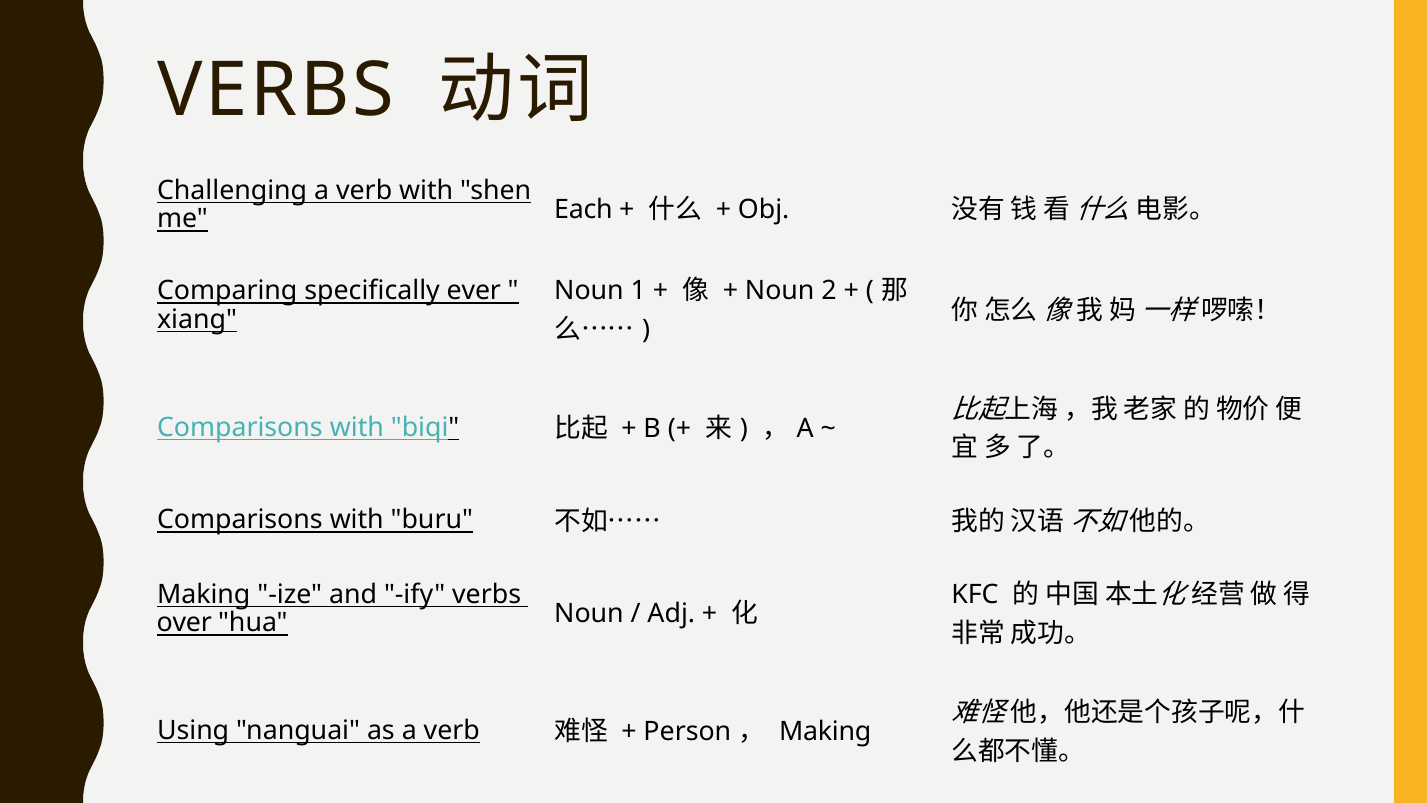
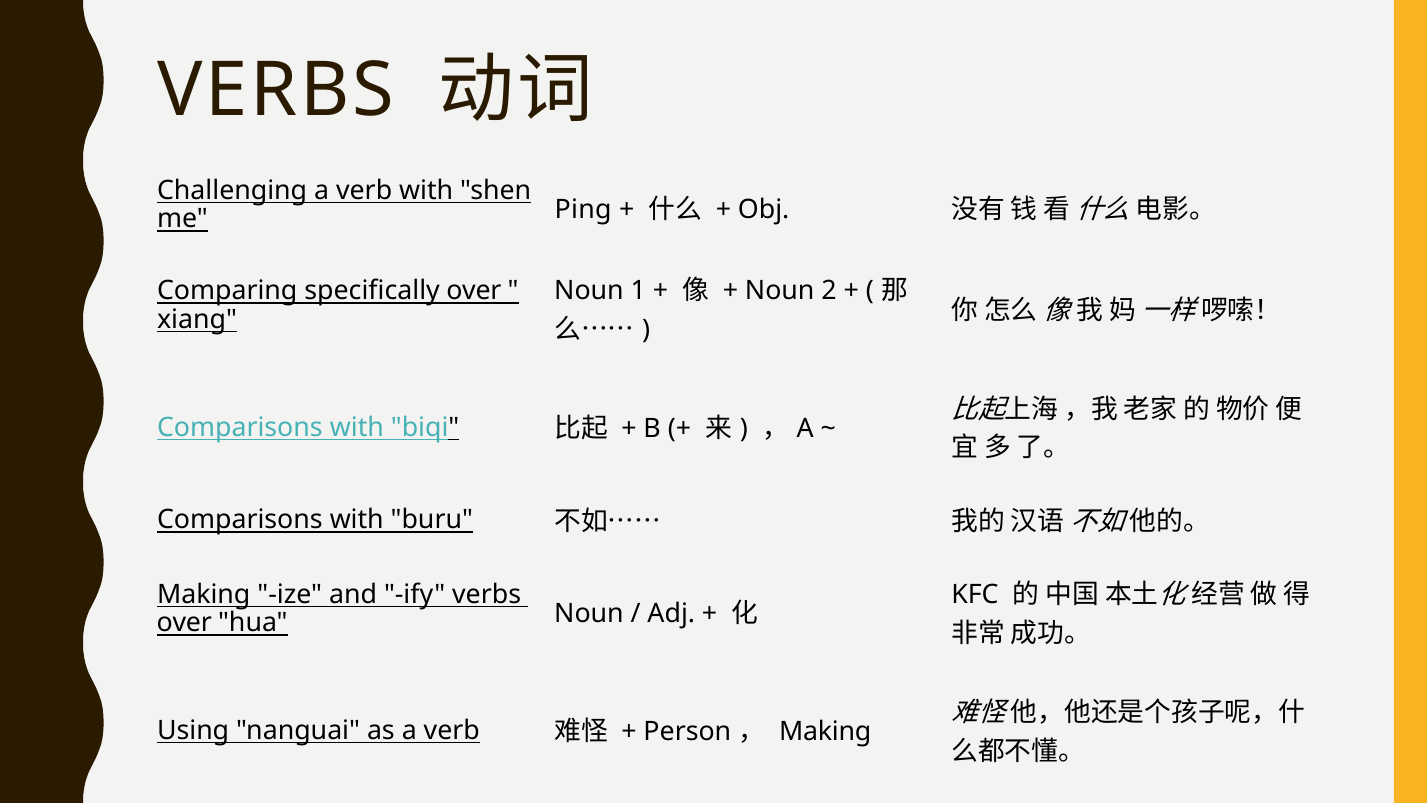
Each: Each -> Ping
specifically ever: ever -> over
